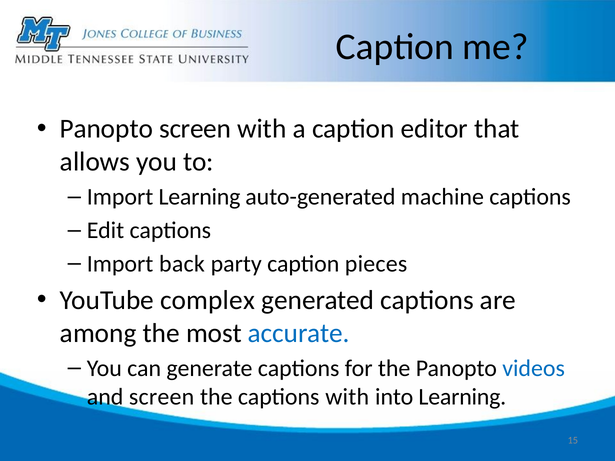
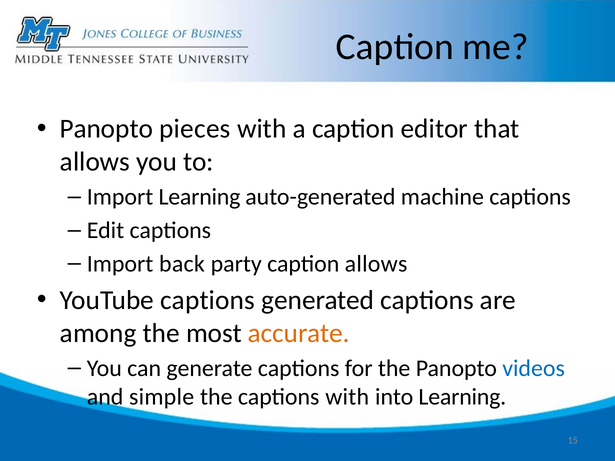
Panopto screen: screen -> pieces
caption pieces: pieces -> allows
YouTube complex: complex -> captions
accurate colour: blue -> orange
and screen: screen -> simple
